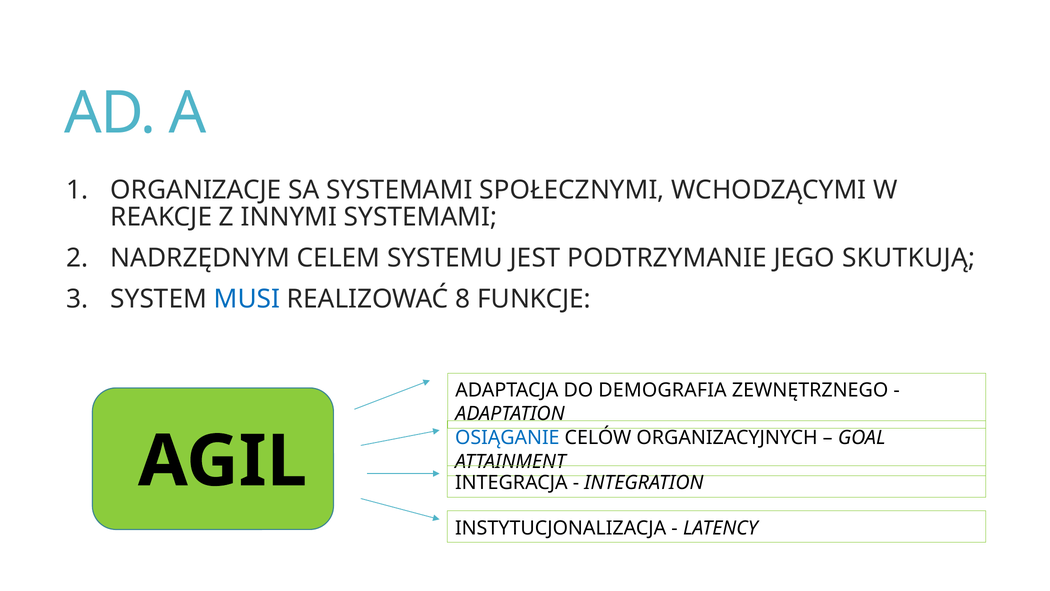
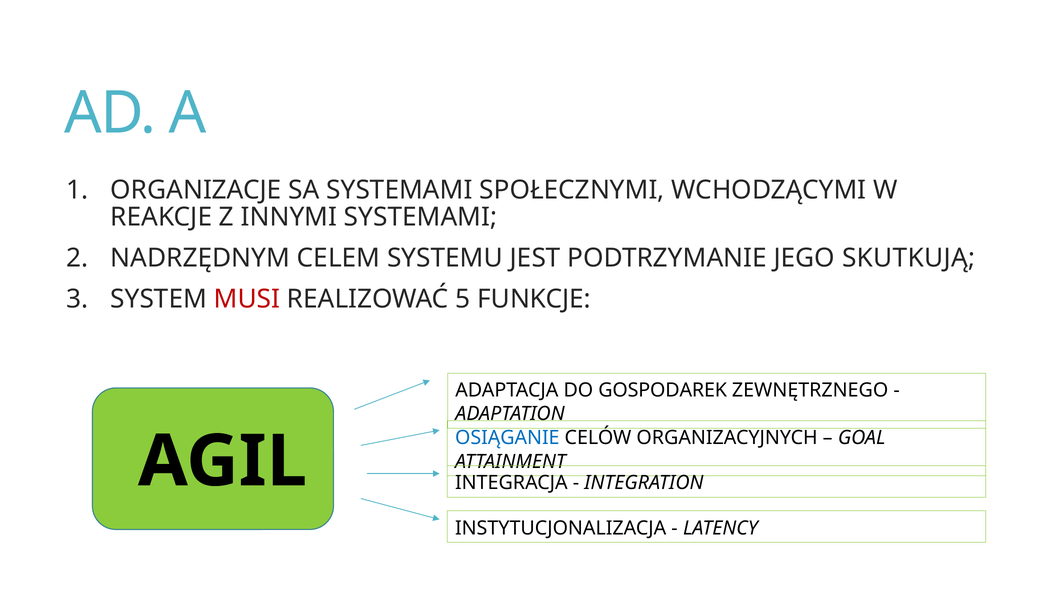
MUSI colour: blue -> red
8: 8 -> 5
DEMOGRAFIA: DEMOGRAFIA -> GOSPODAREK
